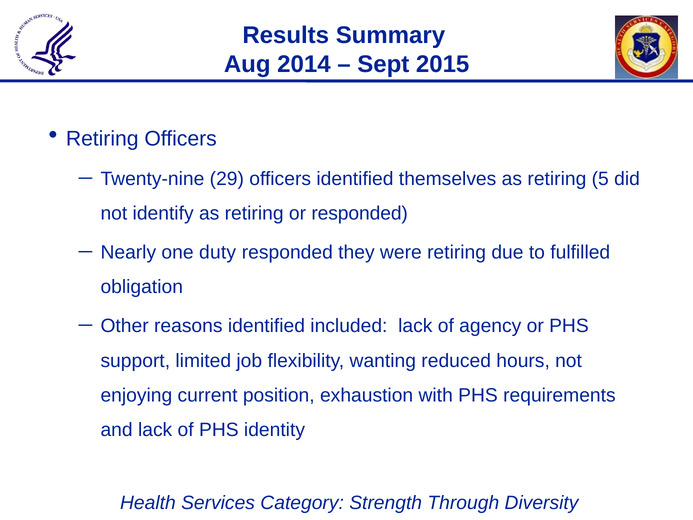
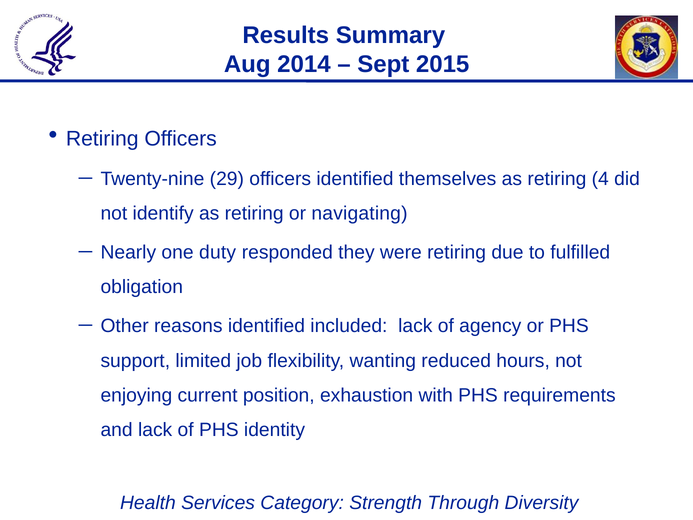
5: 5 -> 4
or responded: responded -> navigating
